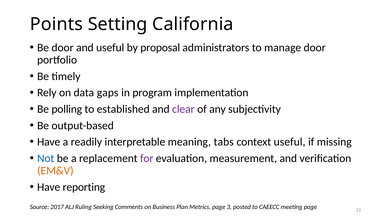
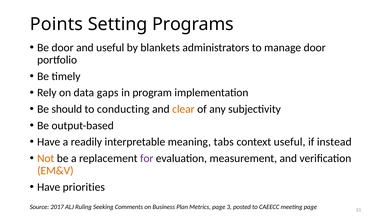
California: California -> Programs
proposal: proposal -> blankets
polling: polling -> should
established: established -> conducting
clear colour: purple -> orange
missing: missing -> instead
Not colour: blue -> orange
reporting: reporting -> priorities
